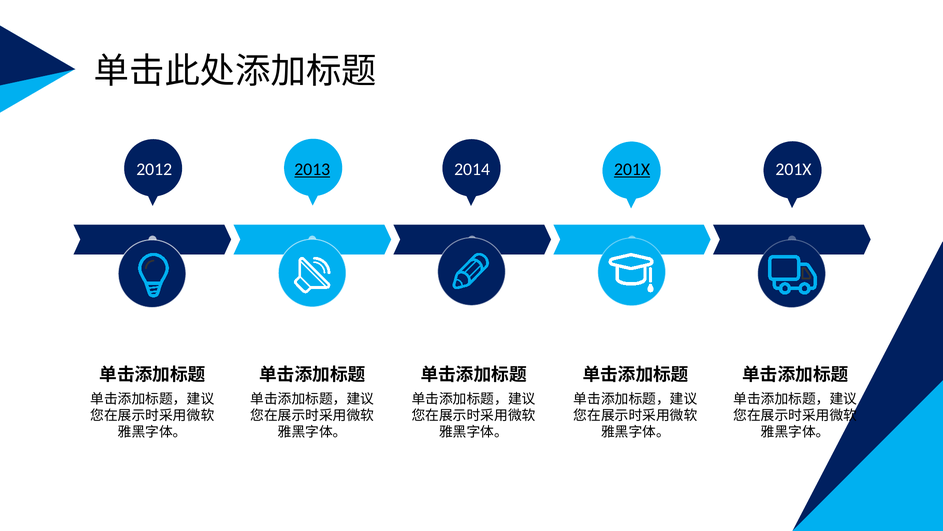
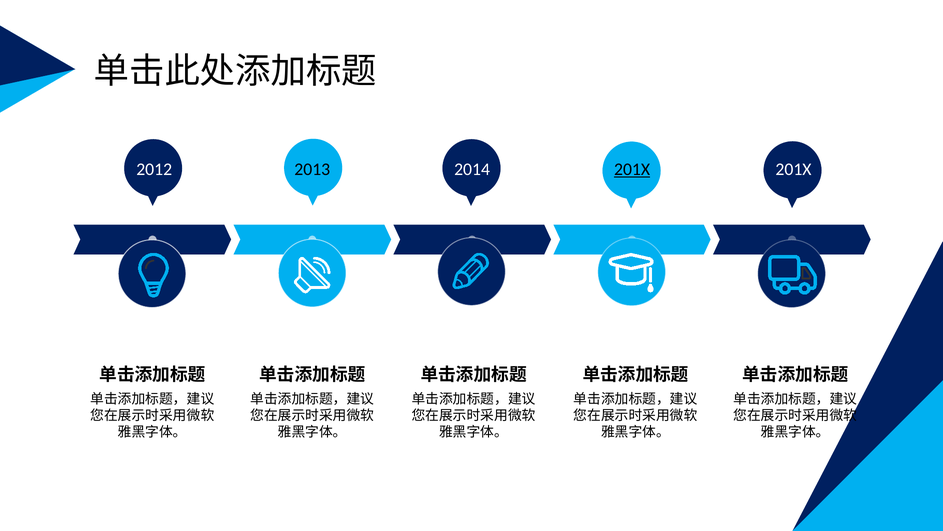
2013 underline: present -> none
